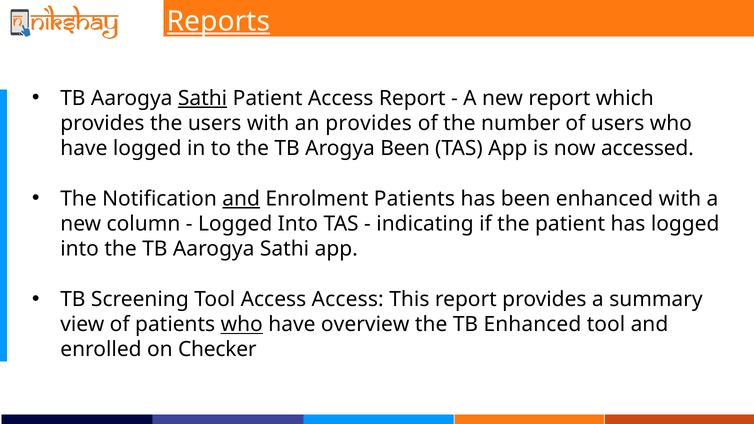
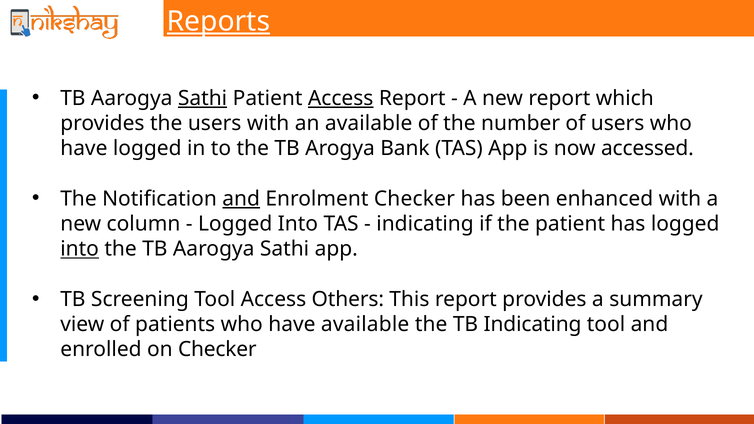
Access at (341, 98) underline: none -> present
an provides: provides -> available
Arogya Been: Been -> Bank
Enrolment Patients: Patients -> Checker
into at (80, 249) underline: none -> present
Access Access: Access -> Others
who at (242, 325) underline: present -> none
have overview: overview -> available
TB Enhanced: Enhanced -> Indicating
